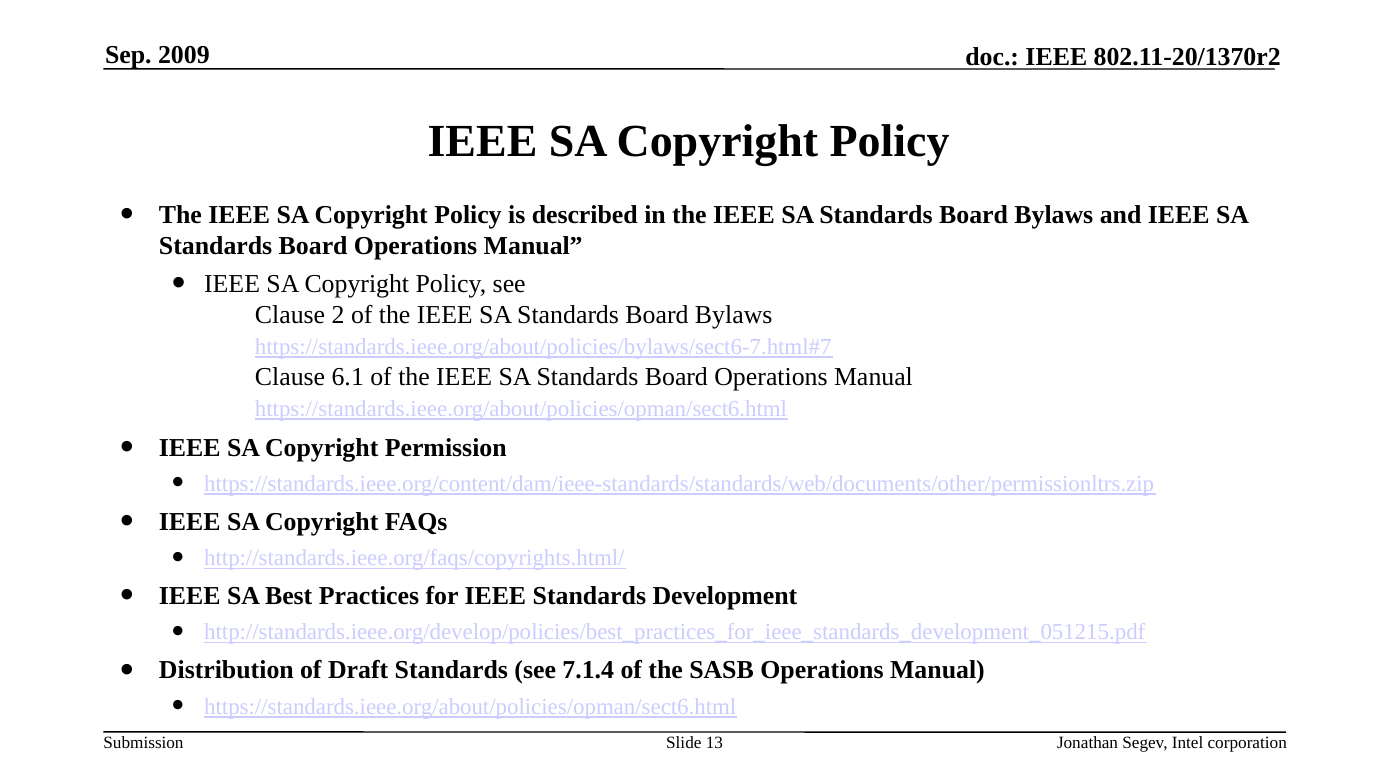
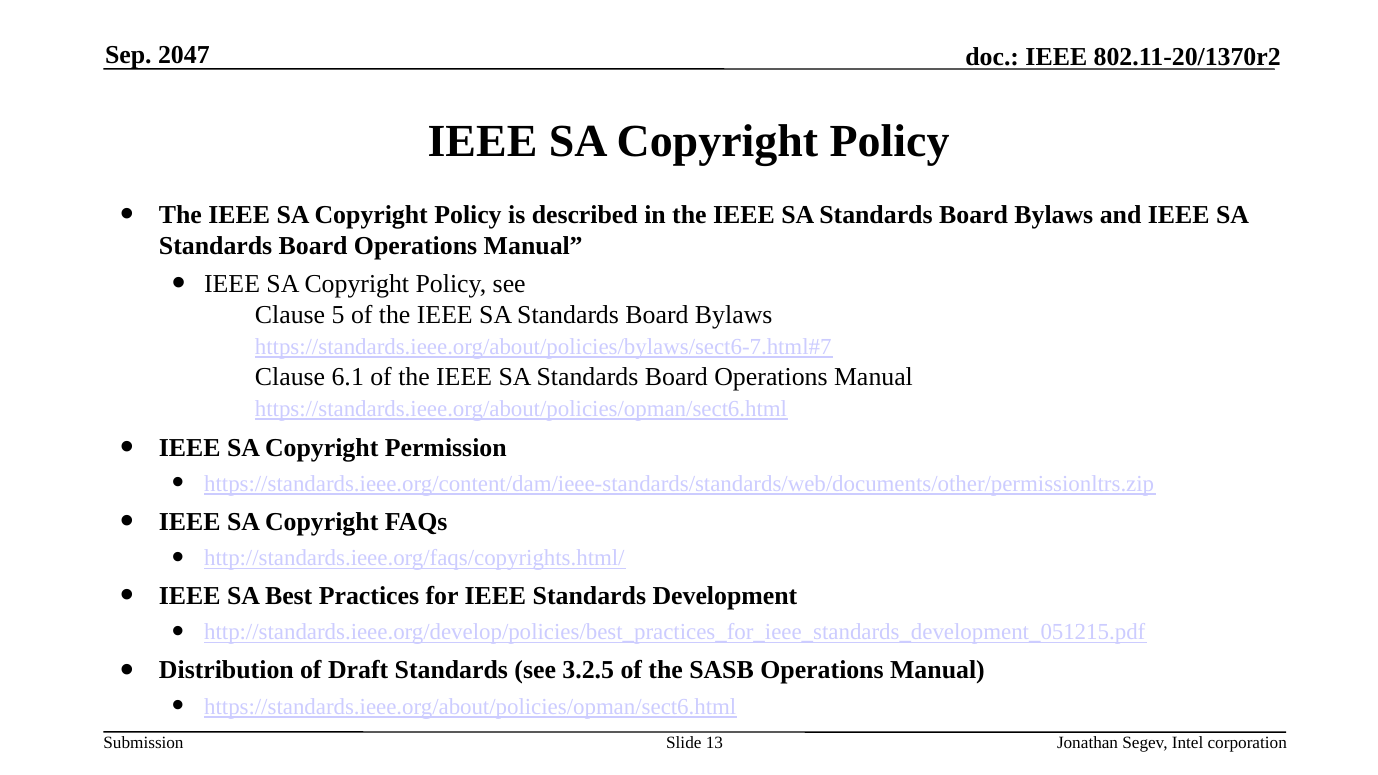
2009: 2009 -> 2047
2: 2 -> 5
7.1.4: 7.1.4 -> 3.2.5
